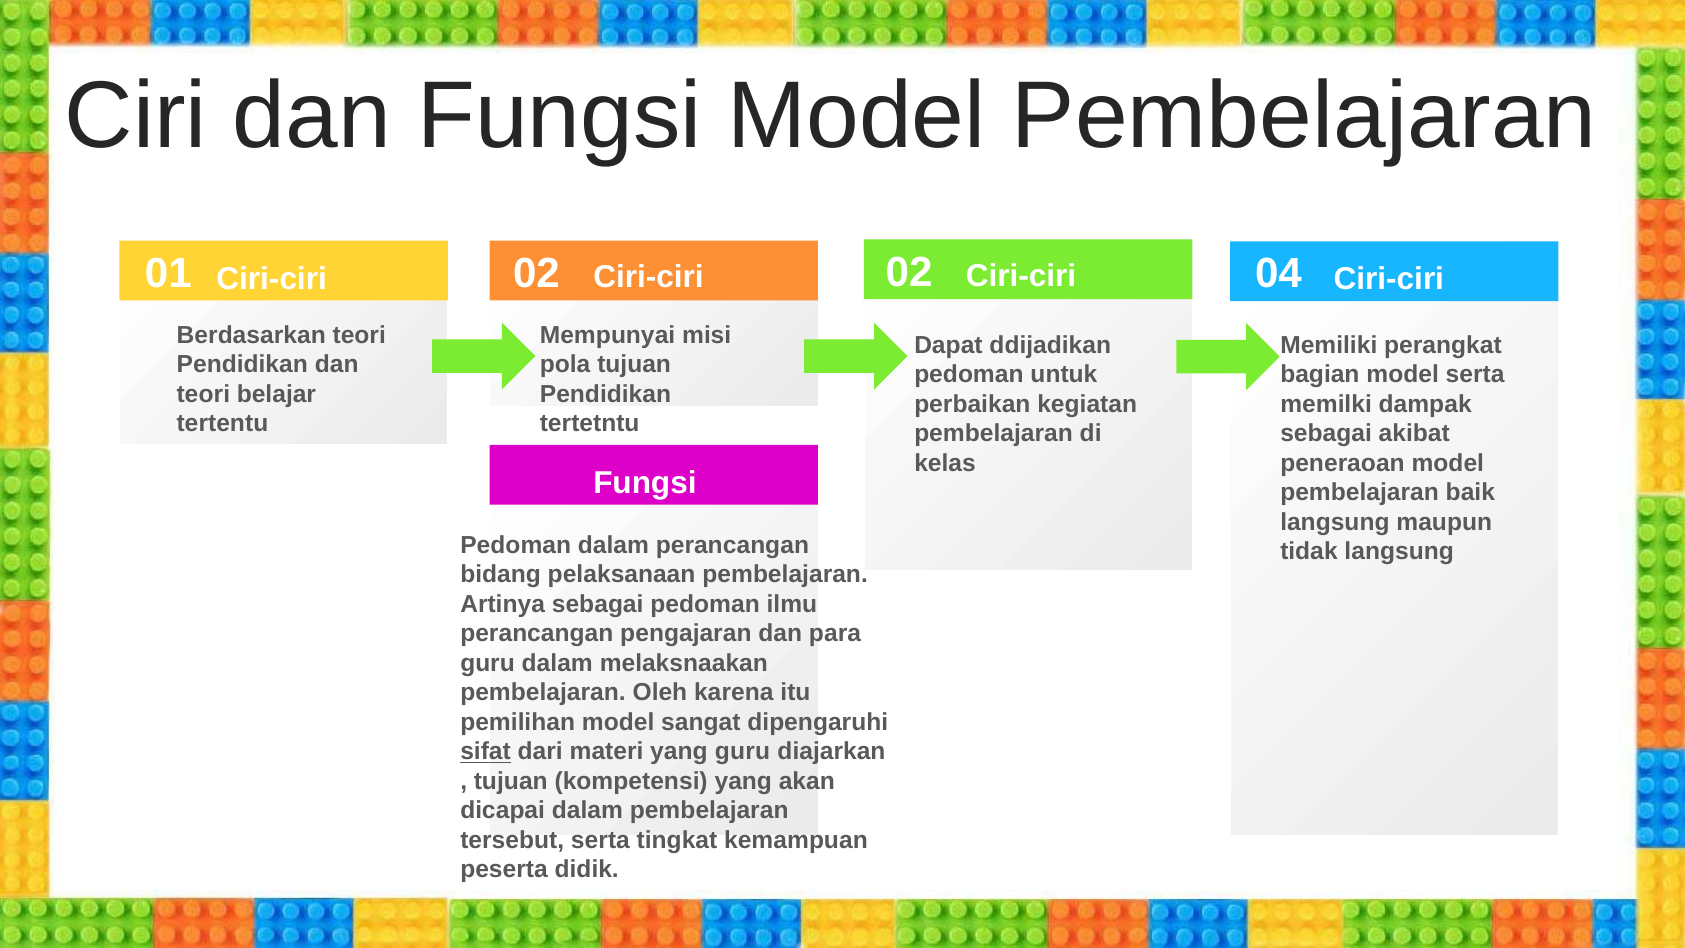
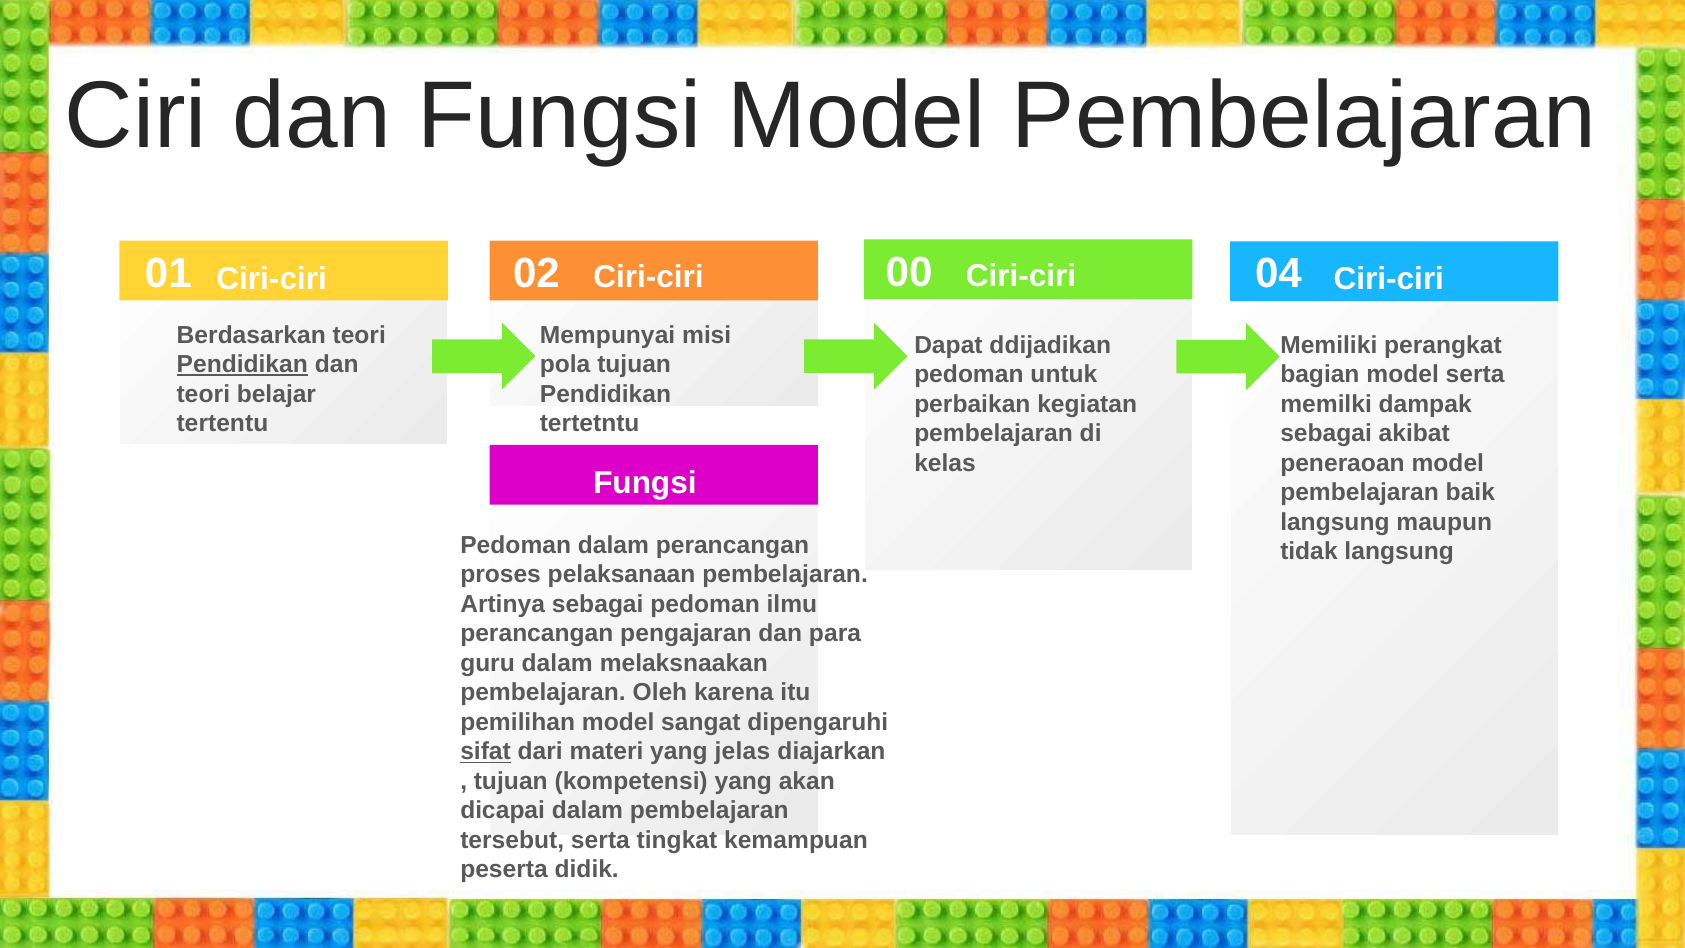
02 02: 02 -> 00
Pendidikan at (242, 364) underline: none -> present
bidang: bidang -> proses
yang guru: guru -> jelas
